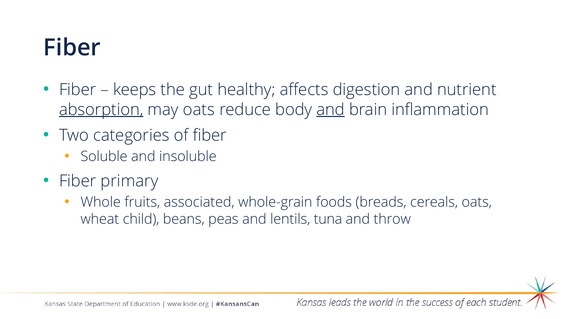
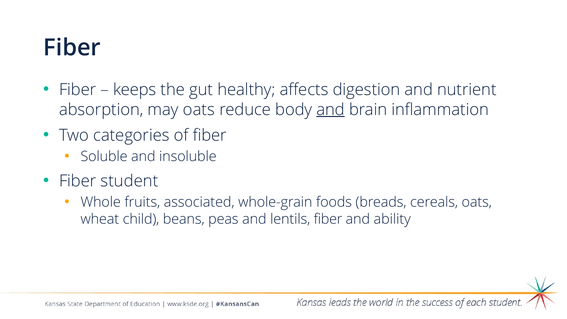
absorption underline: present -> none
primary: primary -> student
lentils tuna: tuna -> fiber
throw: throw -> ability
